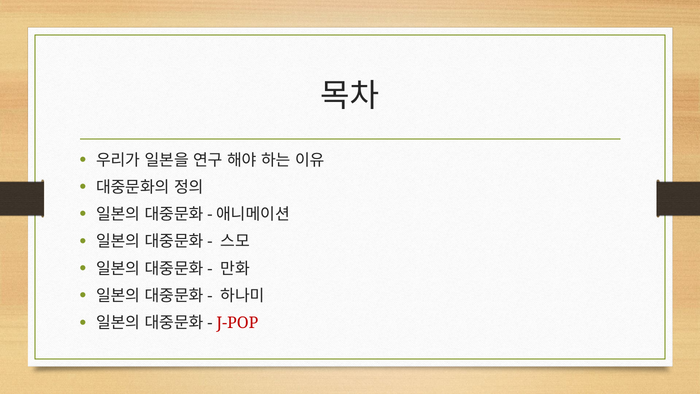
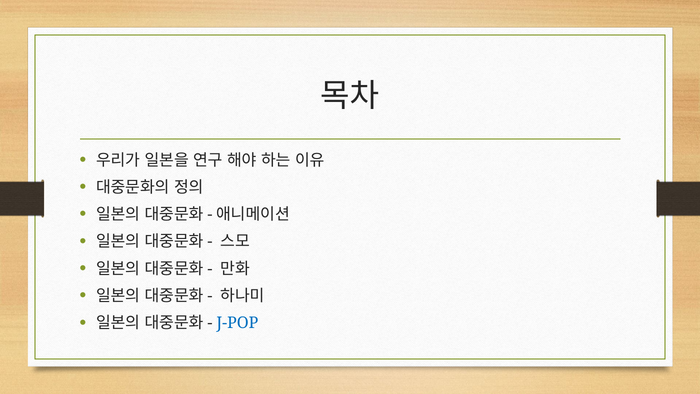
J-POP colour: red -> blue
